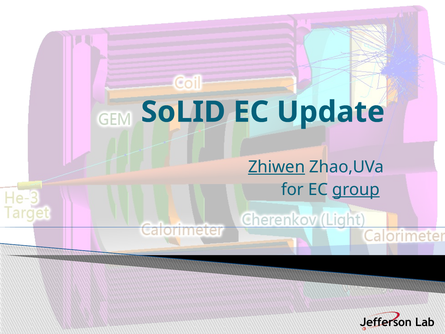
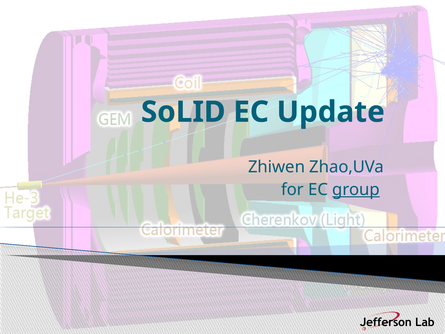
Zhiwen underline: present -> none
